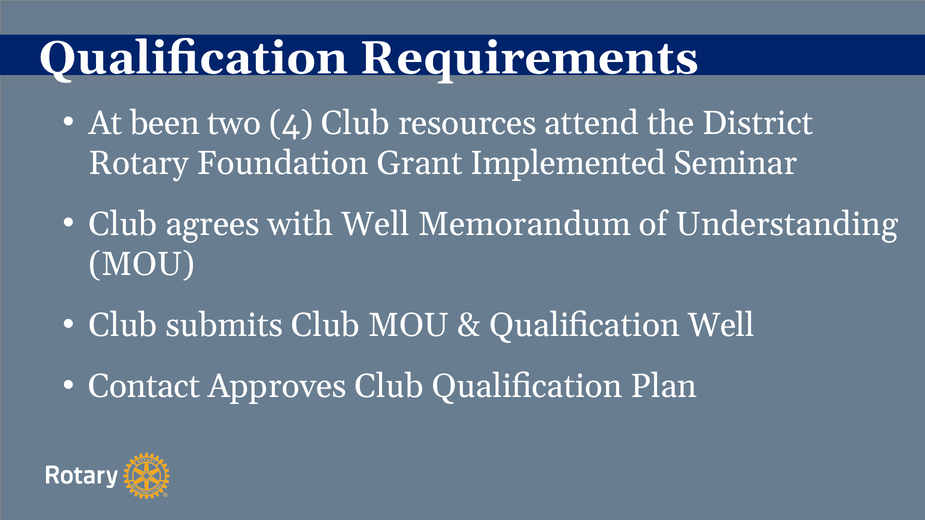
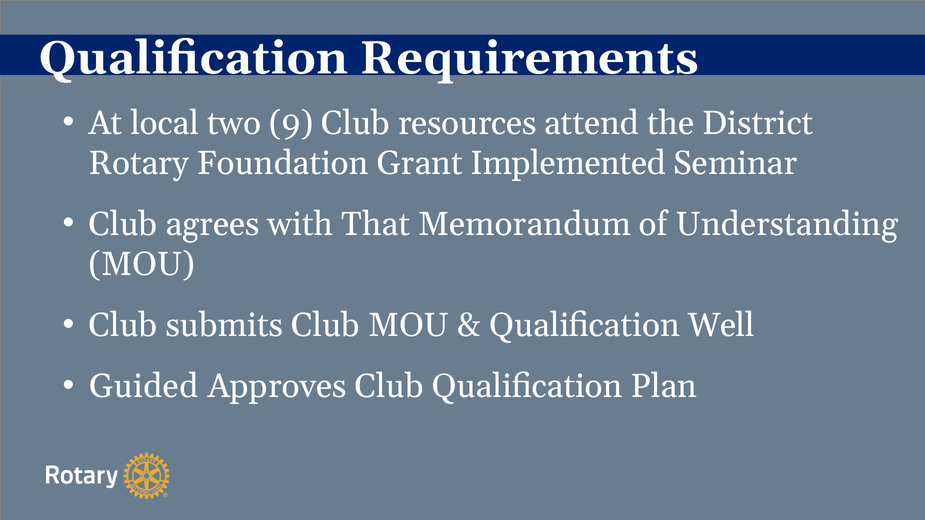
been: been -> local
4: 4 -> 9
with Well: Well -> That
Contact: Contact -> Guided
